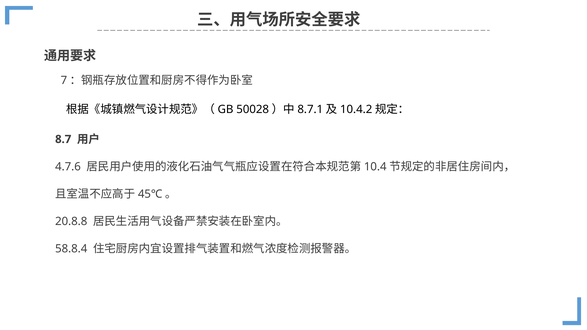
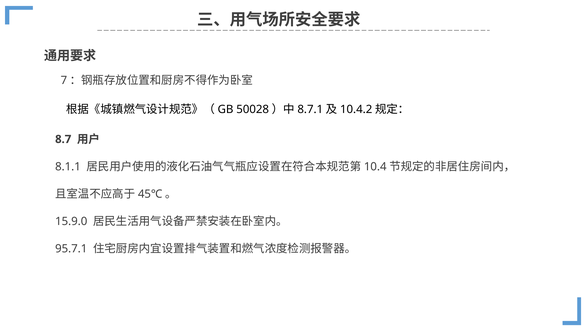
4.7.6: 4.7.6 -> 8.1.1
20.8.8: 20.8.8 -> 15.9.0
58.8.4: 58.8.4 -> 95.7.1
